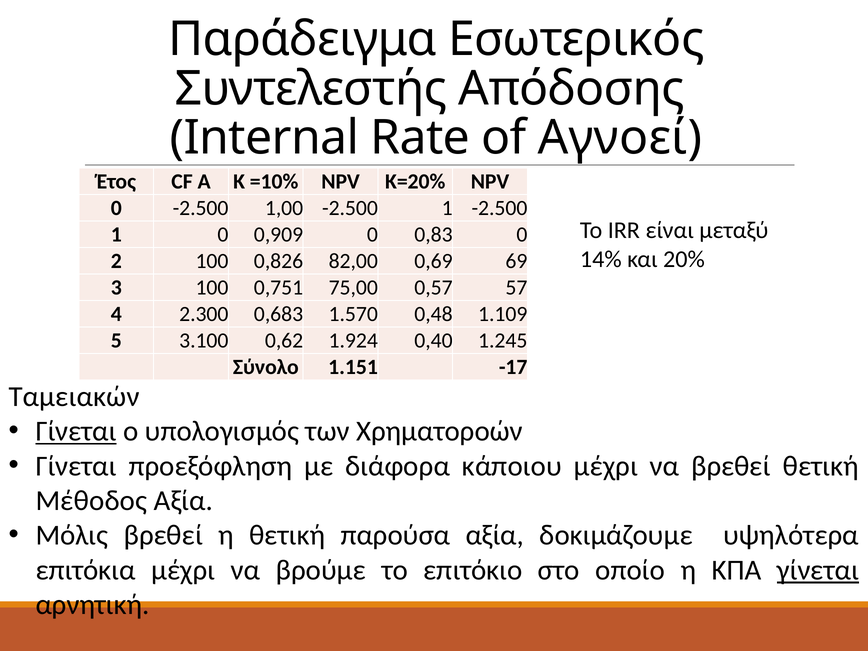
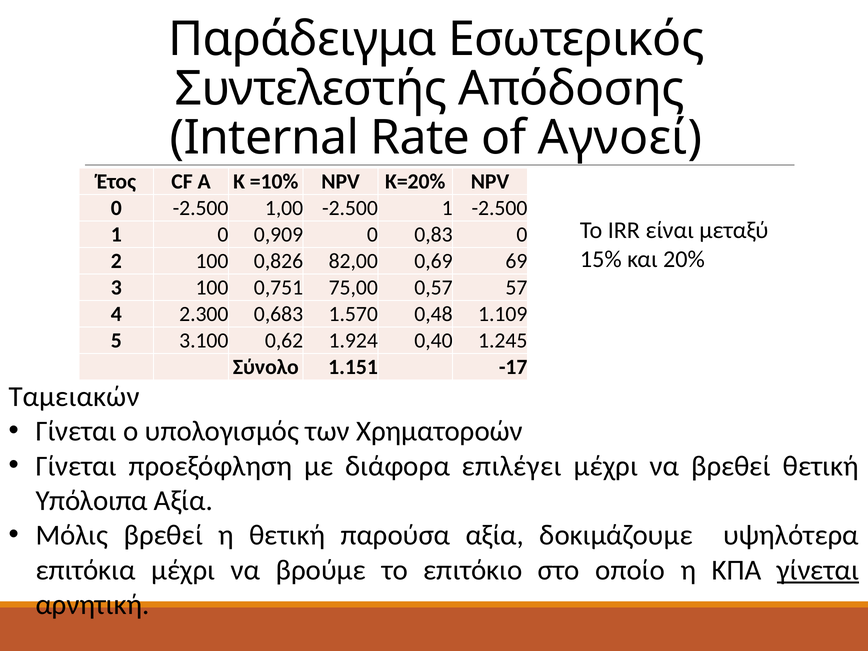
14%: 14% -> 15%
Γίνεται at (76, 431) underline: present -> none
κάποιου: κάποιου -> επιλέγει
Μέθοδος: Μέθοδος -> Υπόλοιπα
